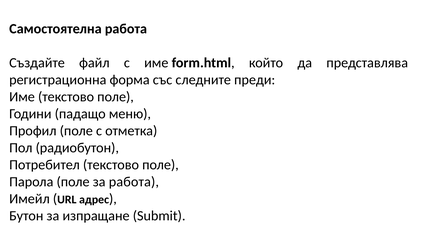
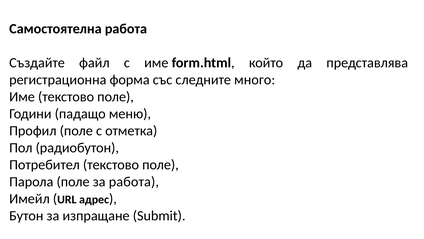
преди: преди -> много
